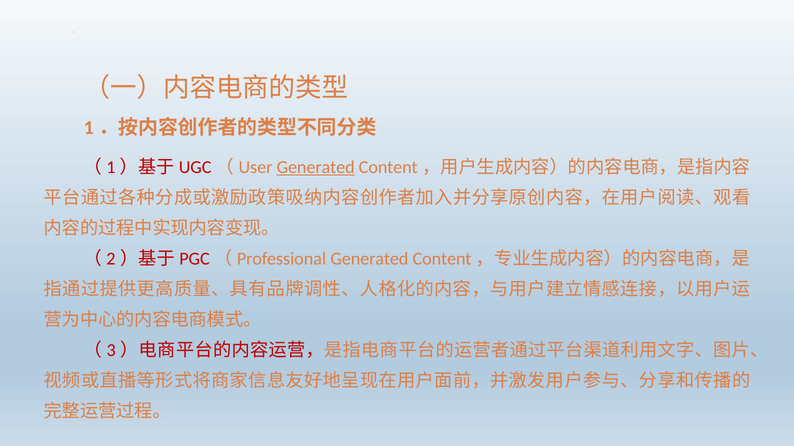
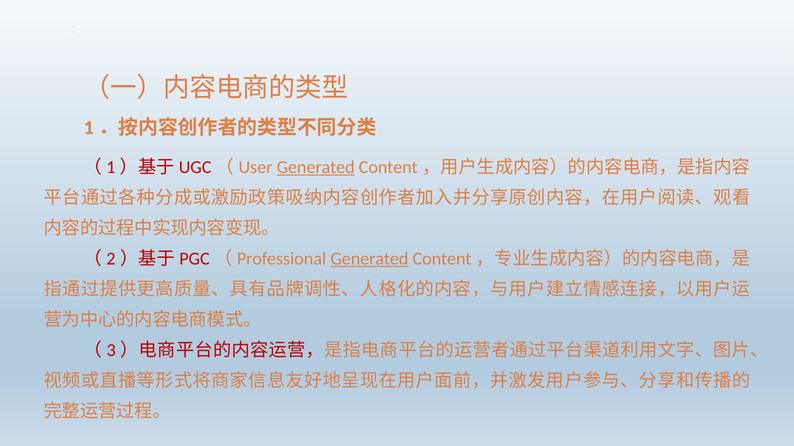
Generated at (369, 259) underline: none -> present
